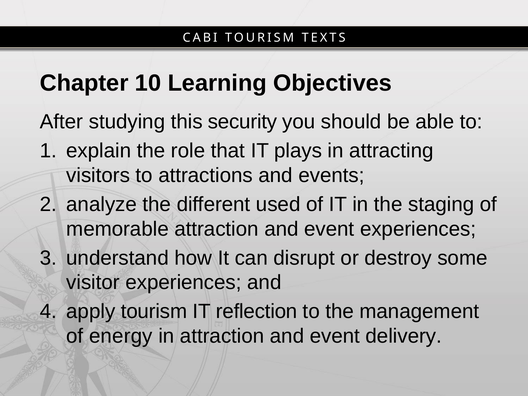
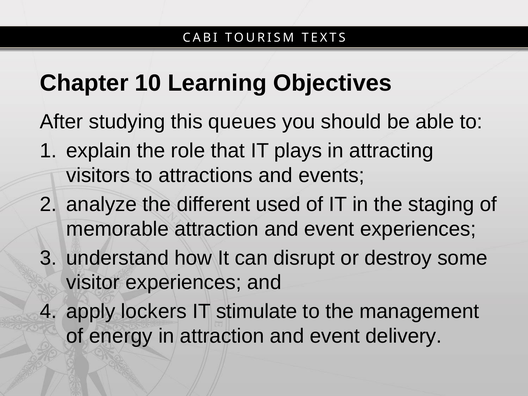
security: security -> queues
apply tourism: tourism -> lockers
reflection: reflection -> stimulate
